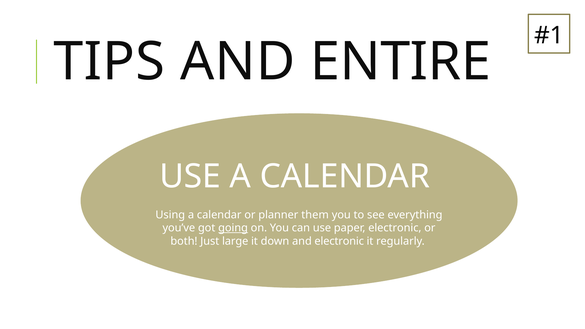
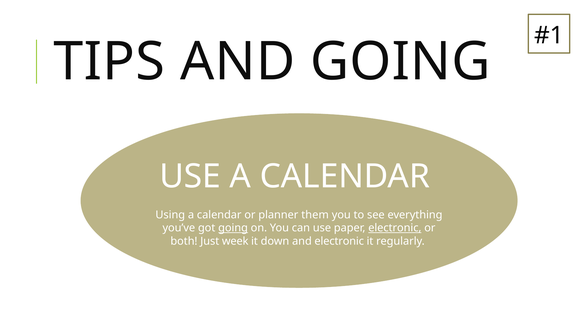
AND ENTIRE: ENTIRE -> GOING
electronic at (395, 228) underline: none -> present
large: large -> week
